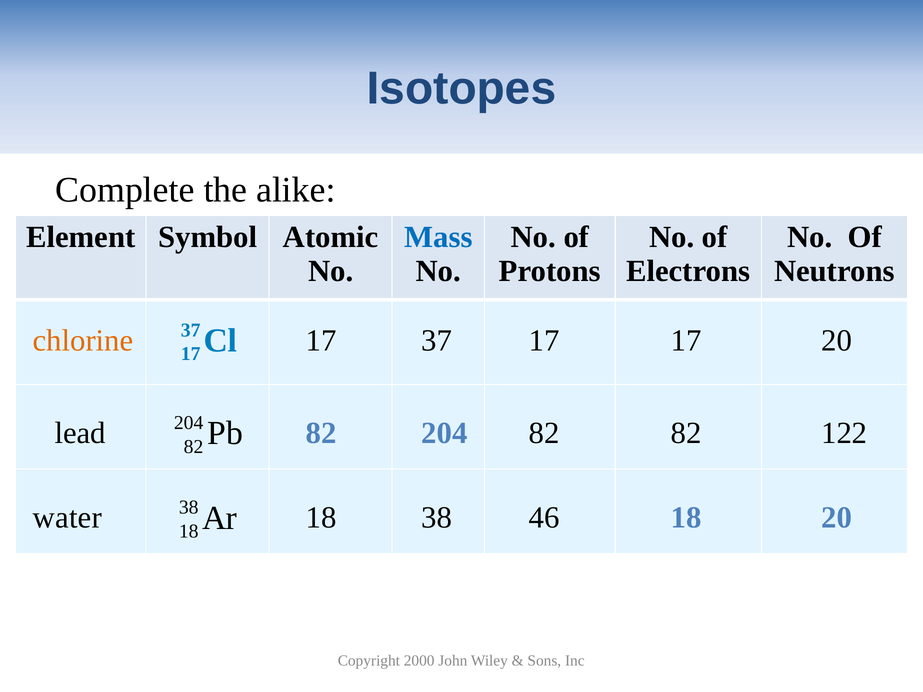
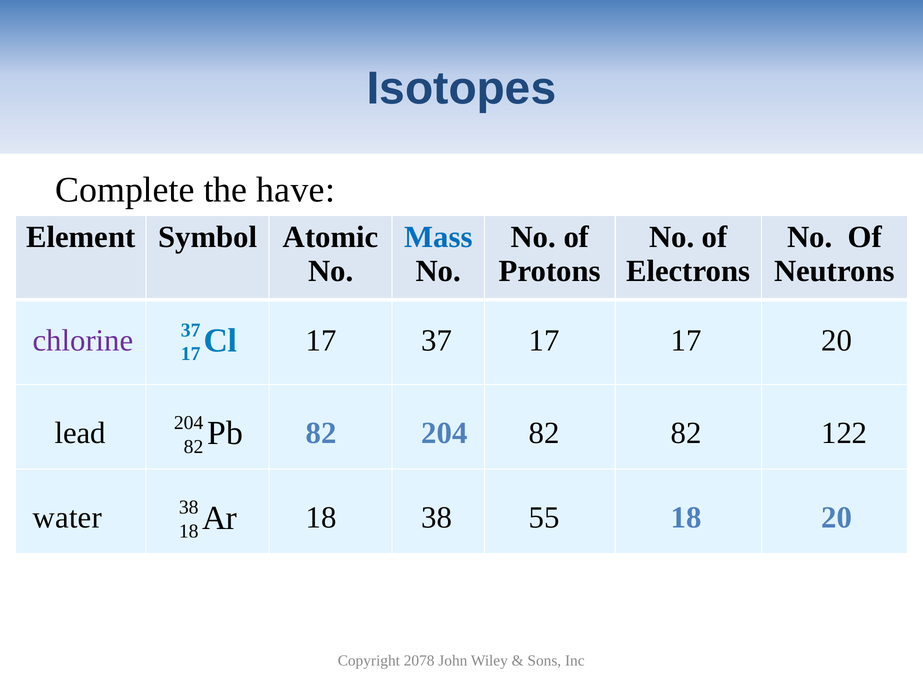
alike: alike -> have
chlorine colour: orange -> purple
46: 46 -> 55
2000: 2000 -> 2078
